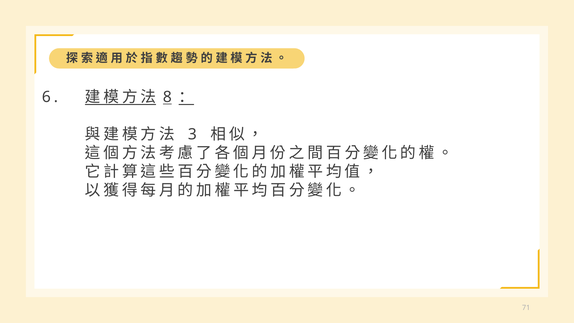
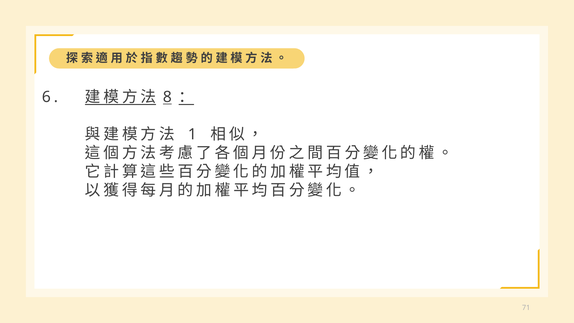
3: 3 -> 1
